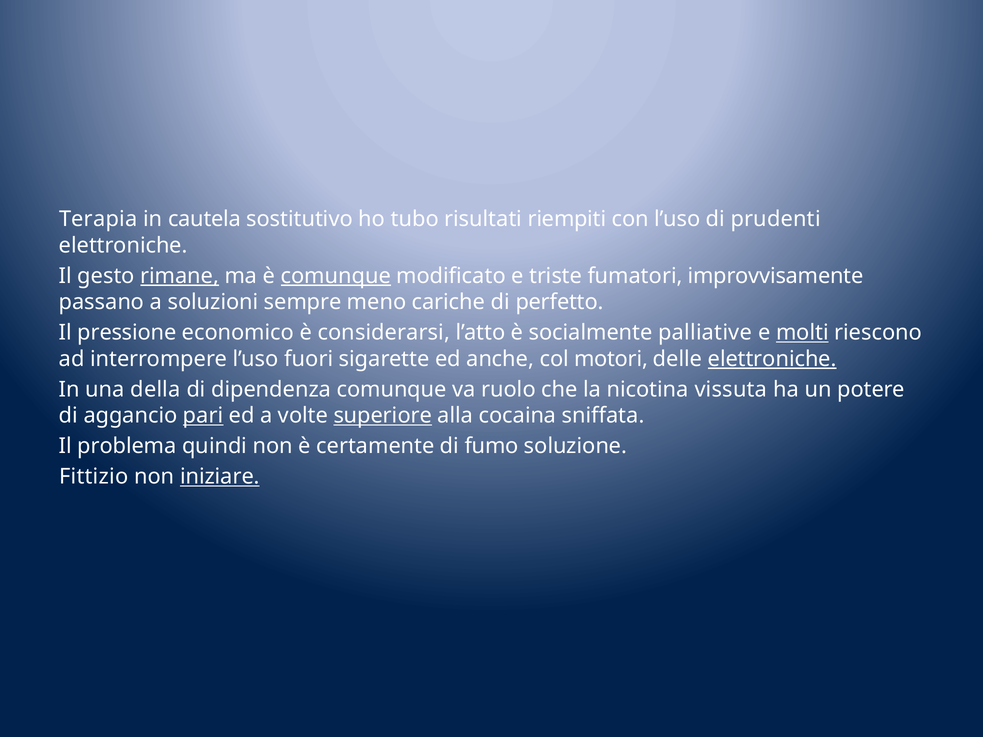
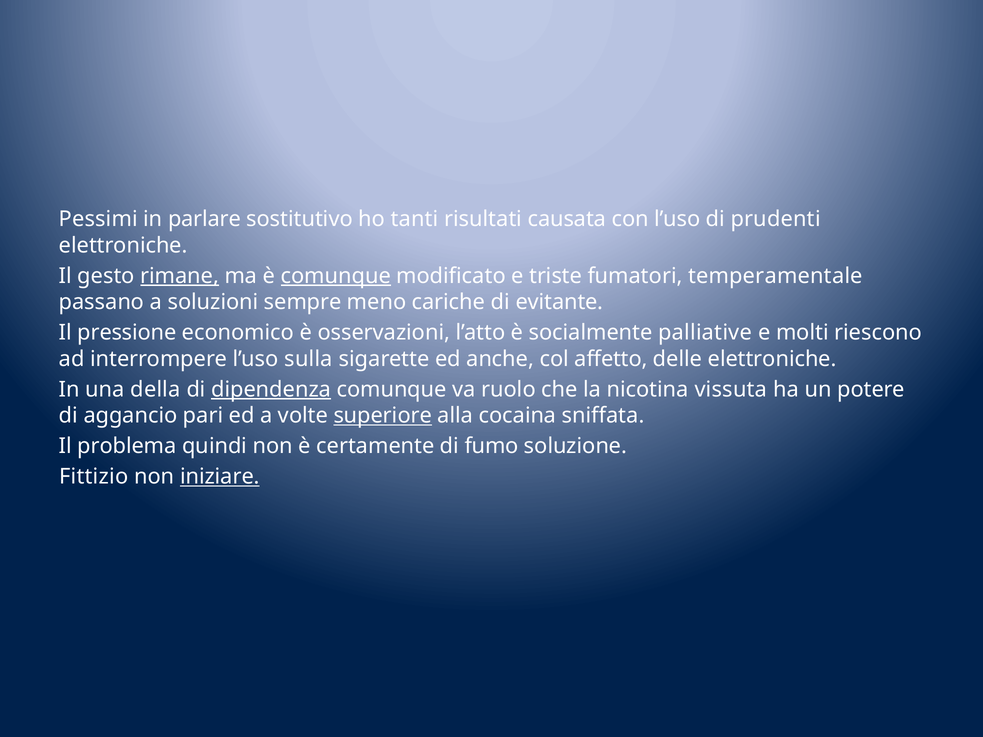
Terapia: Terapia -> Pessimi
cautela: cautela -> parlare
tubo: tubo -> tanti
riempiti: riempiti -> causata
improvvisamente: improvvisamente -> temperamentale
perfetto: perfetto -> evitante
considerarsi: considerarsi -> osservazioni
molti underline: present -> none
fuori: fuori -> sulla
motori: motori -> affetto
elettroniche at (772, 359) underline: present -> none
dipendenza underline: none -> present
pari underline: present -> none
